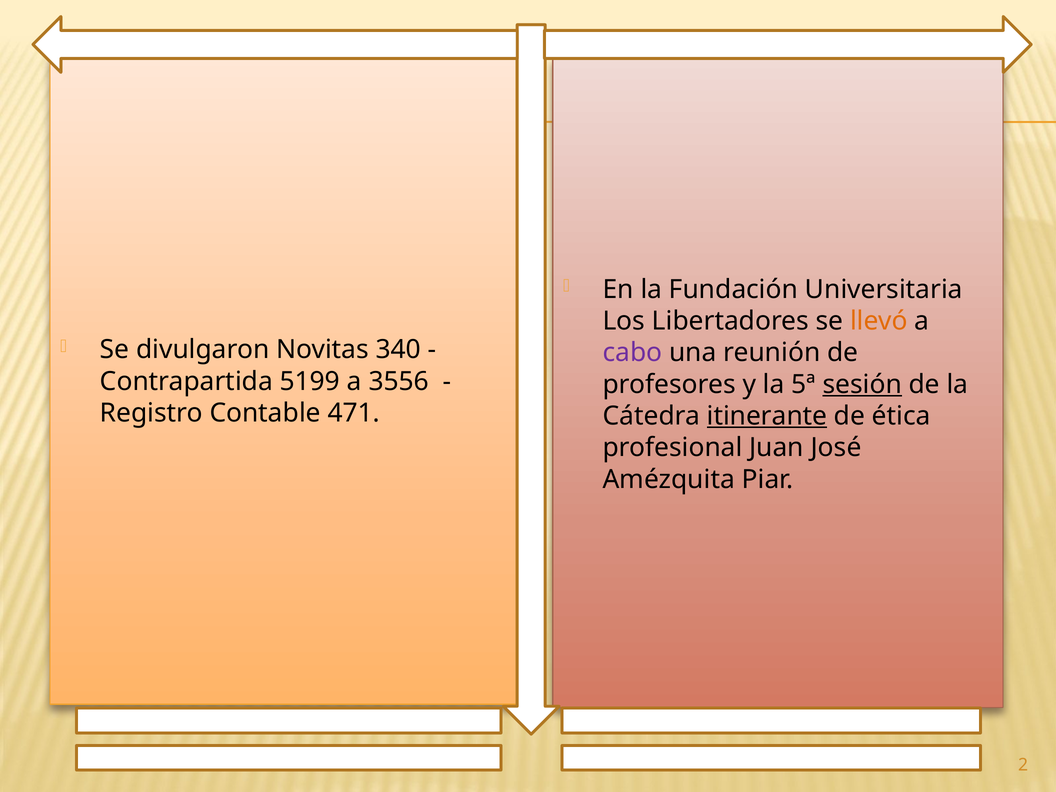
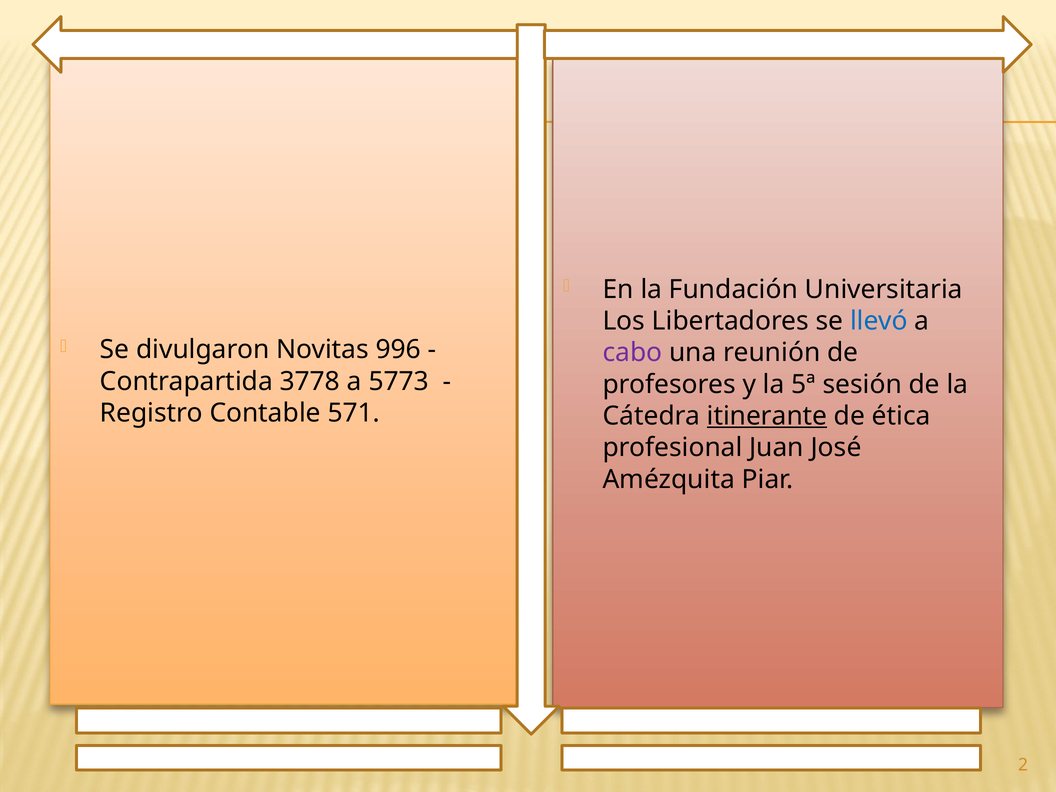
llevó colour: orange -> blue
340: 340 -> 996
5199: 5199 -> 3778
3556: 3556 -> 5773
sesión underline: present -> none
471: 471 -> 571
